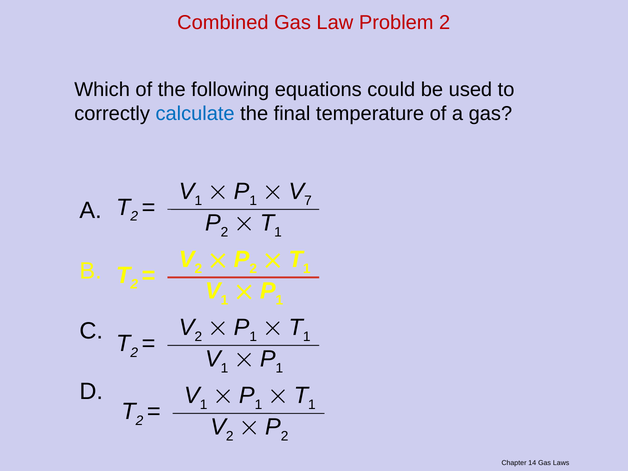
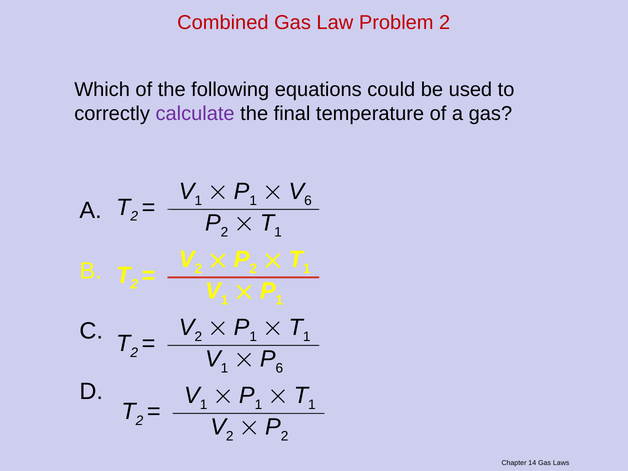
calculate colour: blue -> purple
7 at (308, 201): 7 -> 6
1 at (279, 368): 1 -> 6
